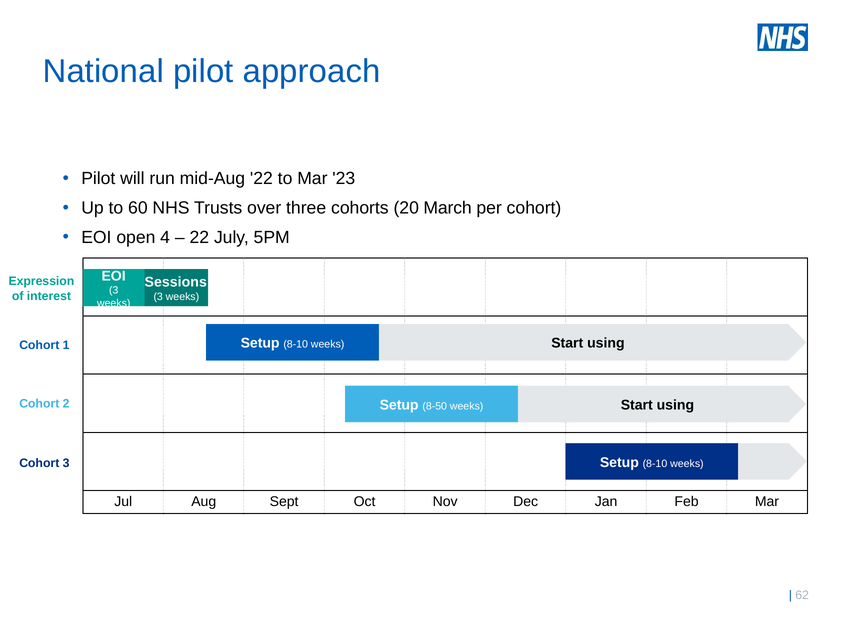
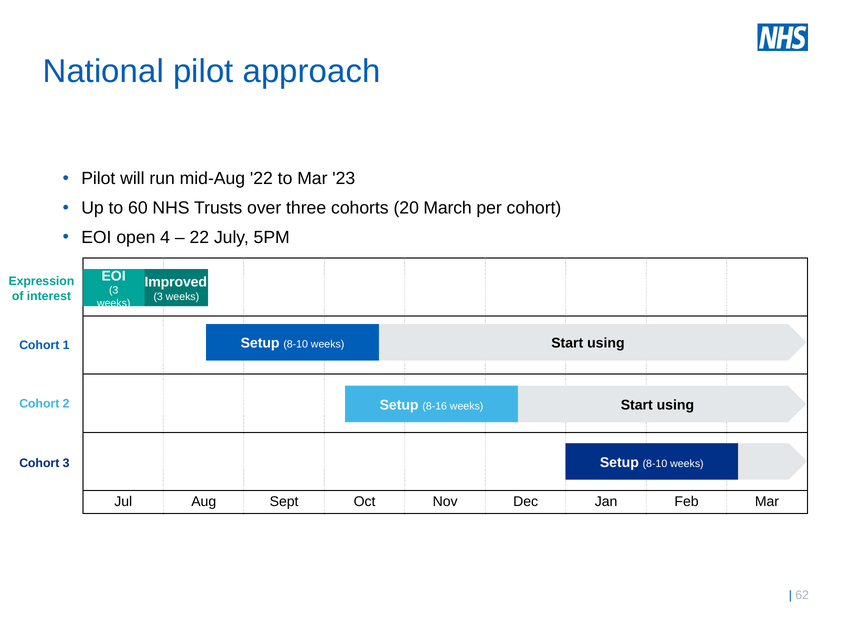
Sessions: Sessions -> Improved
8-50: 8-50 -> 8-16
